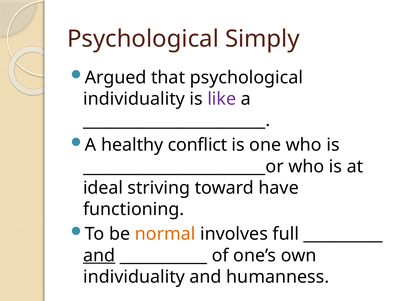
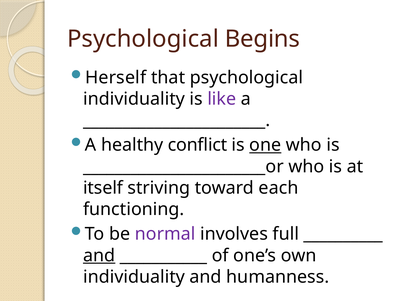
Simply: Simply -> Begins
Argued: Argued -> Herself
one underline: none -> present
ideal: ideal -> itself
have: have -> each
normal colour: orange -> purple
